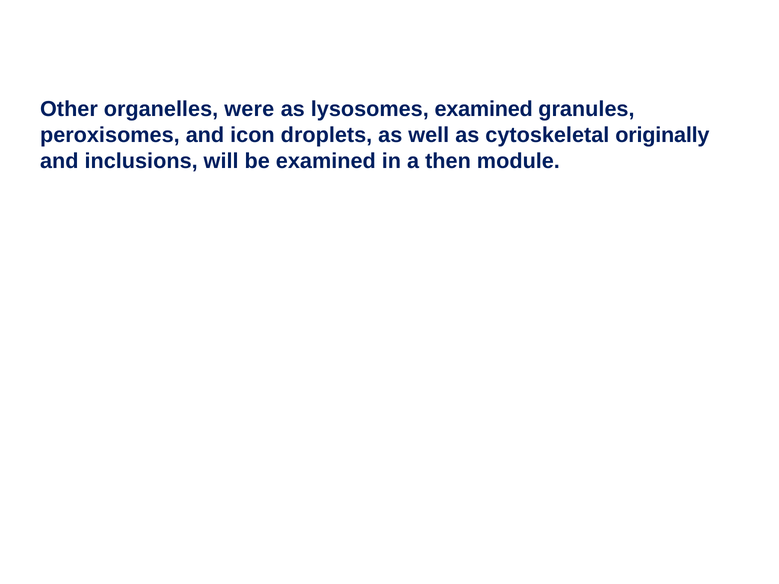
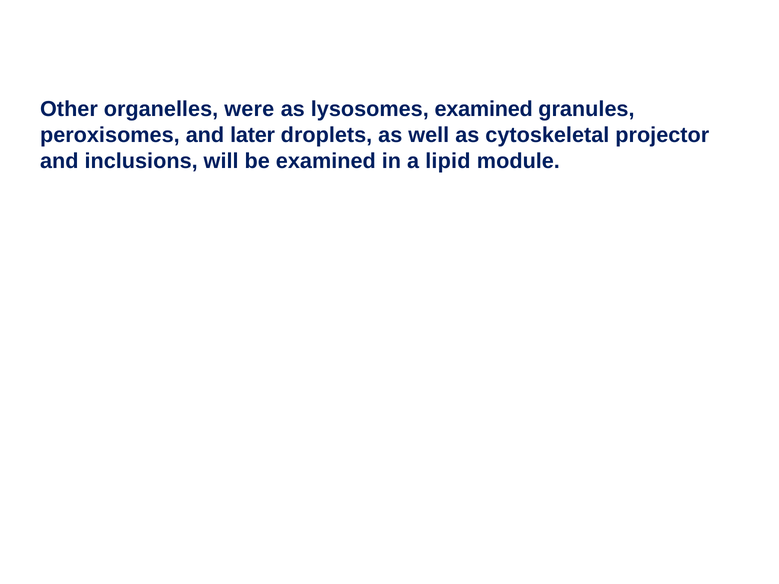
icon: icon -> later
originally: originally -> projector
then: then -> lipid
